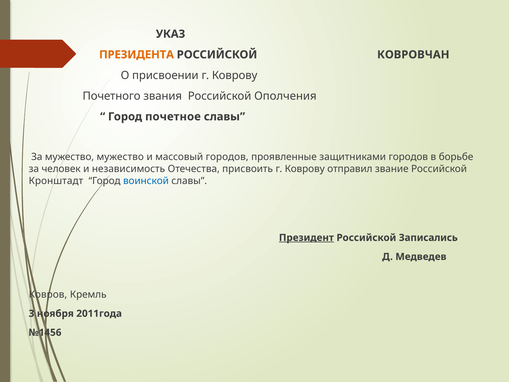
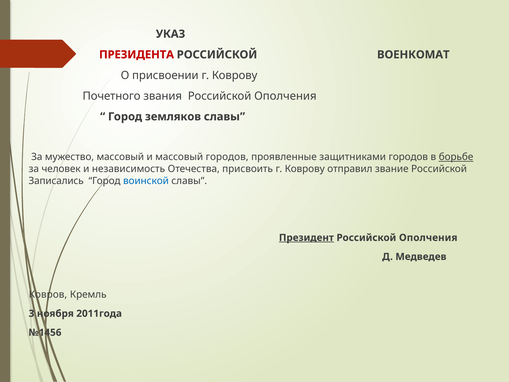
ПРЕЗИДЕНТА colour: orange -> red
КОВРОВЧАН: КОВРОВЧАН -> ВОЕНКОМАТ
почетное: почетное -> земляков
мужество мужество: мужество -> массовый
борьбе underline: none -> present
Кронштадт: Кронштадт -> Записались
Записались at (428, 238): Записались -> Ополчения
